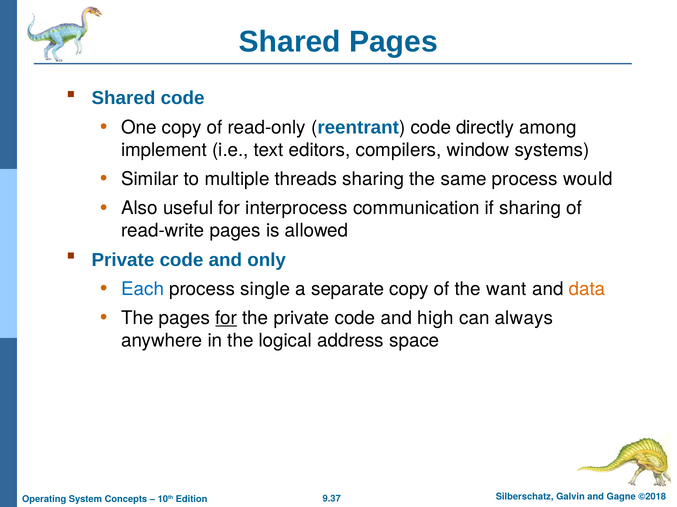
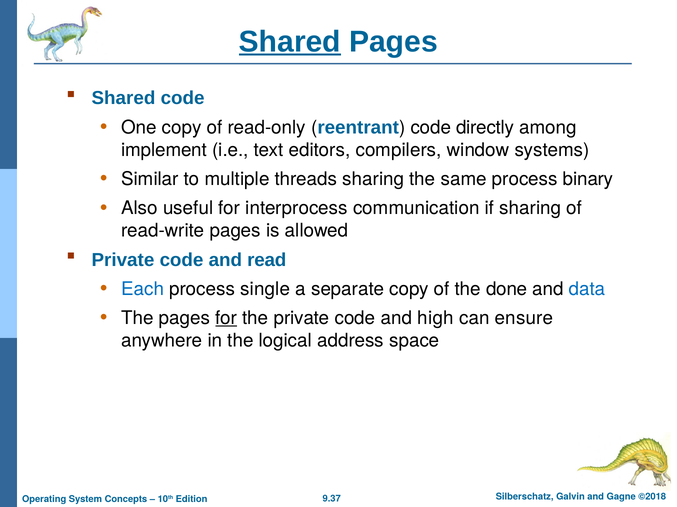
Shared at (290, 42) underline: none -> present
would: would -> binary
only: only -> read
want: want -> done
data colour: orange -> blue
always: always -> ensure
